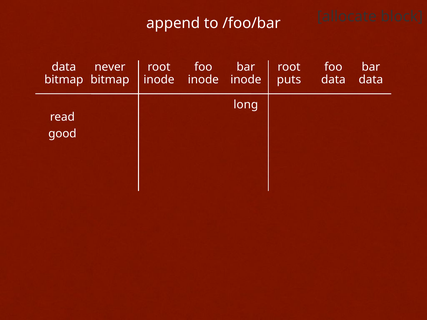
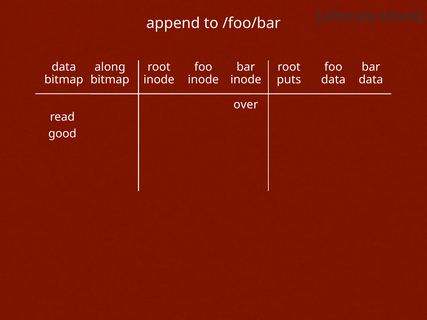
never: never -> along
long: long -> over
